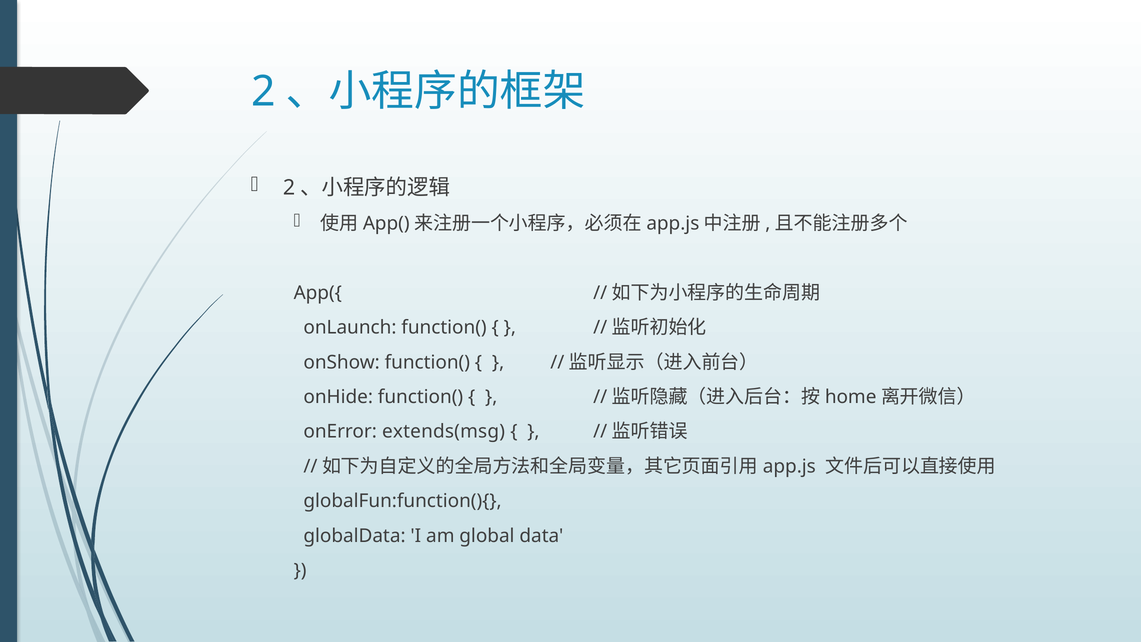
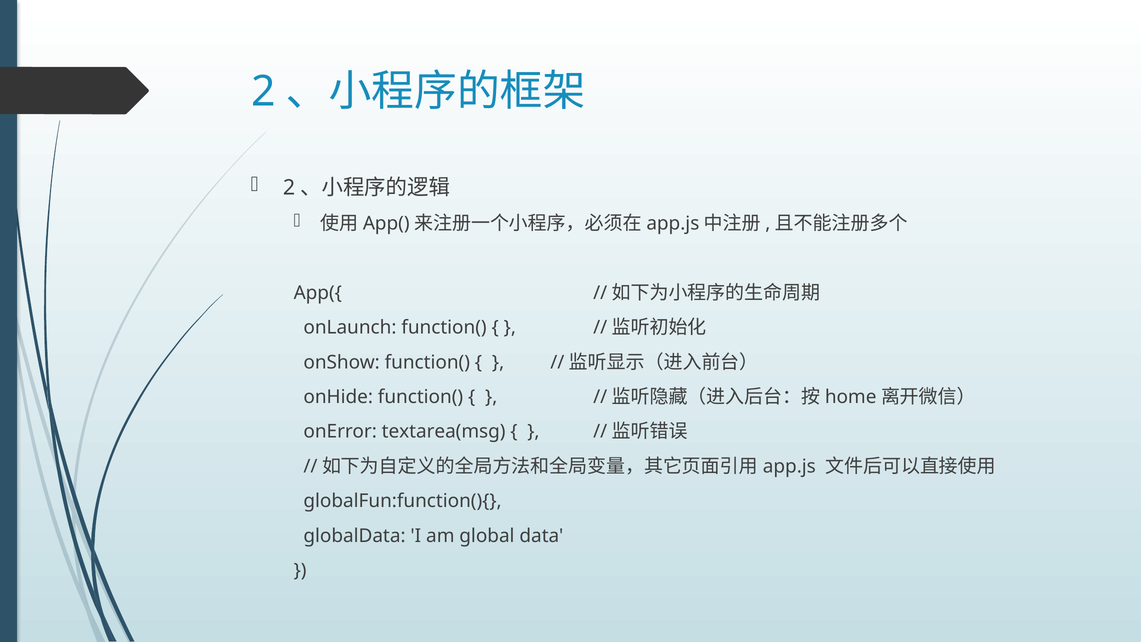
extends(msg: extends(msg -> textarea(msg
